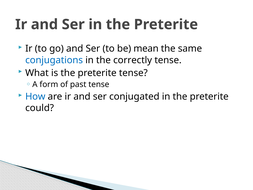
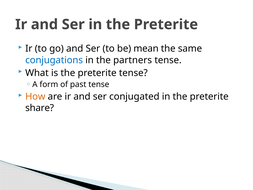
correctly: correctly -> partners
How colour: blue -> orange
could: could -> share
